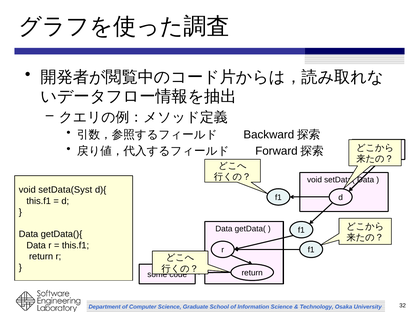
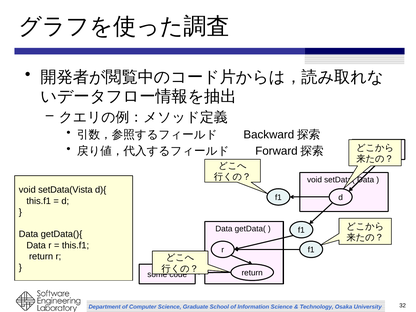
setData(Syst: setData(Syst -> setData(Vista
